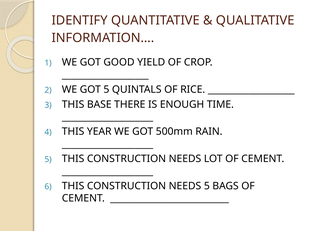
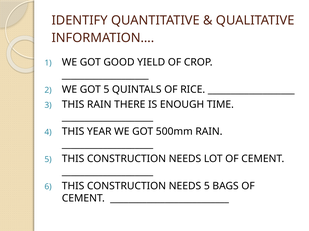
THIS BASE: BASE -> RAIN
